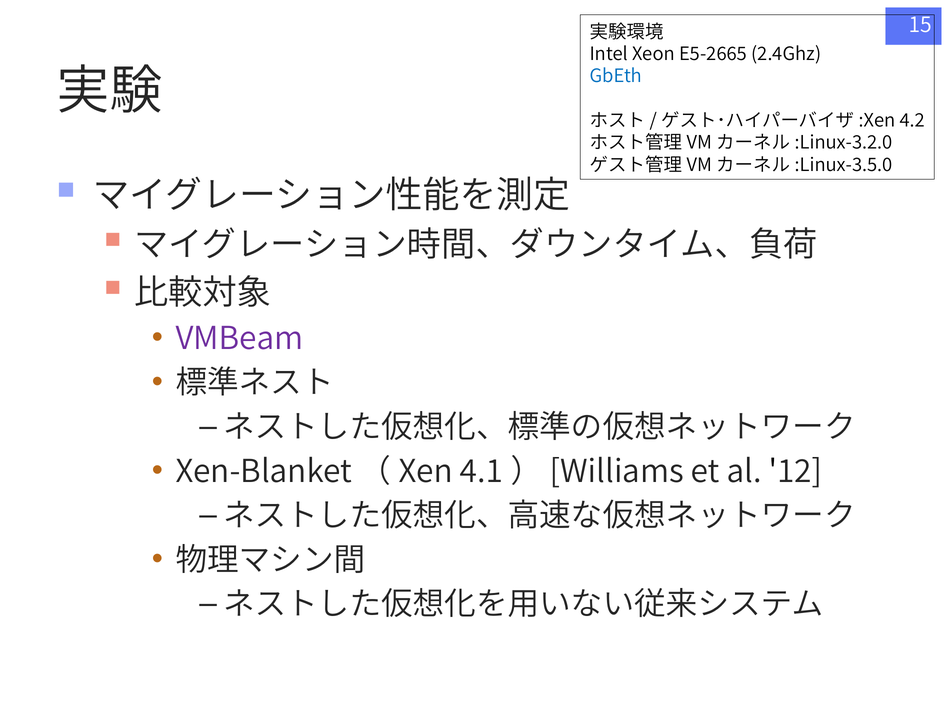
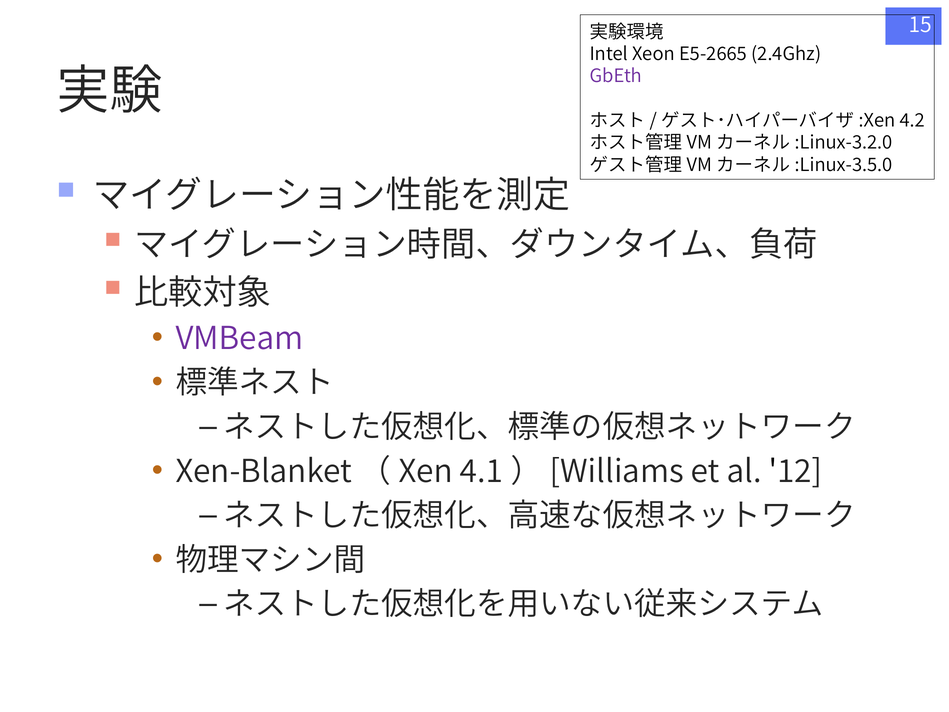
GbEth colour: blue -> purple
